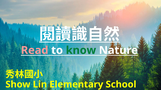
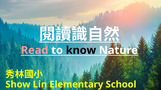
know colour: green -> black
